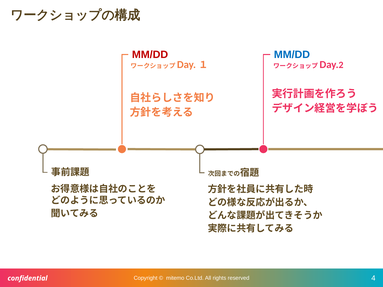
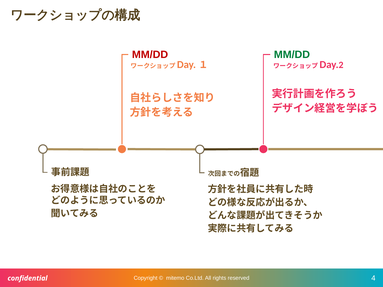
MM/DD at (292, 55) colour: blue -> green
